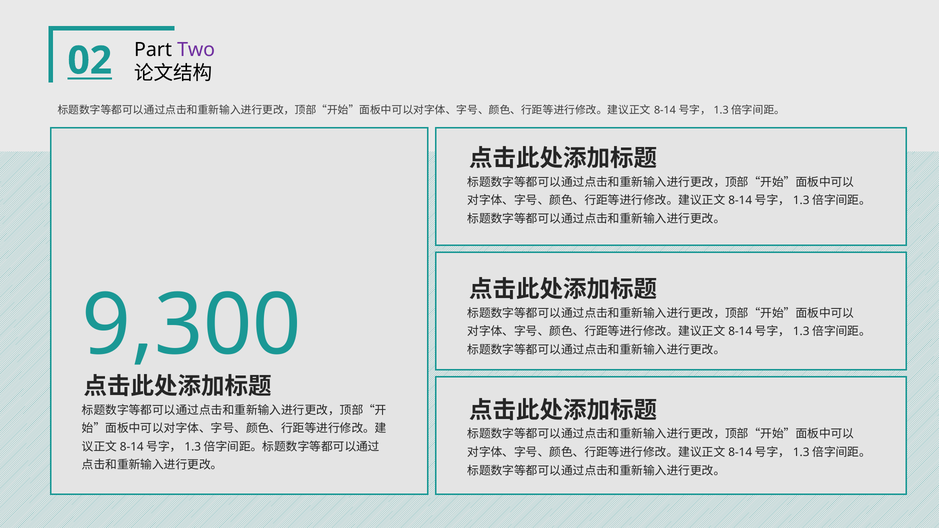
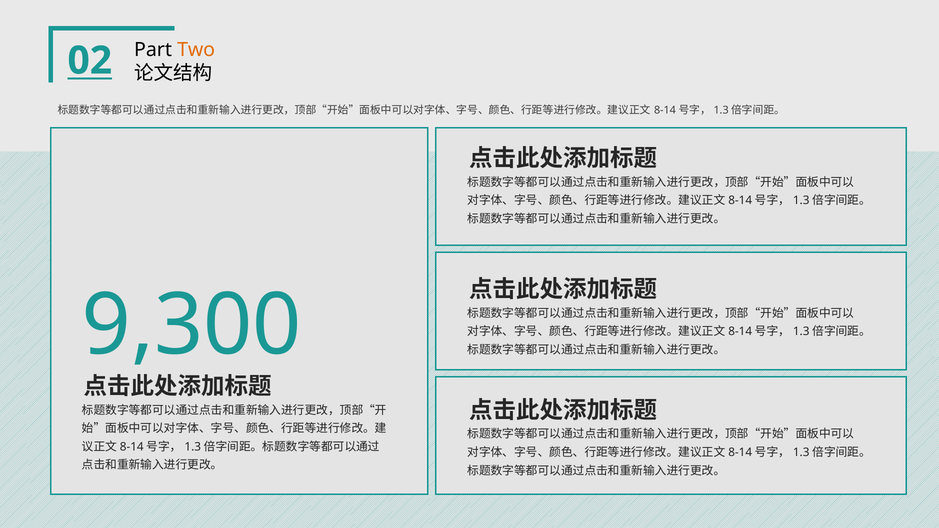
Two colour: purple -> orange
